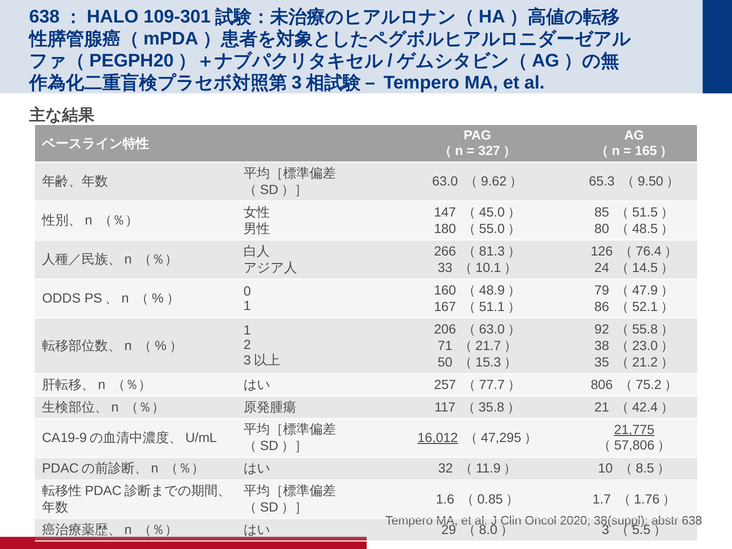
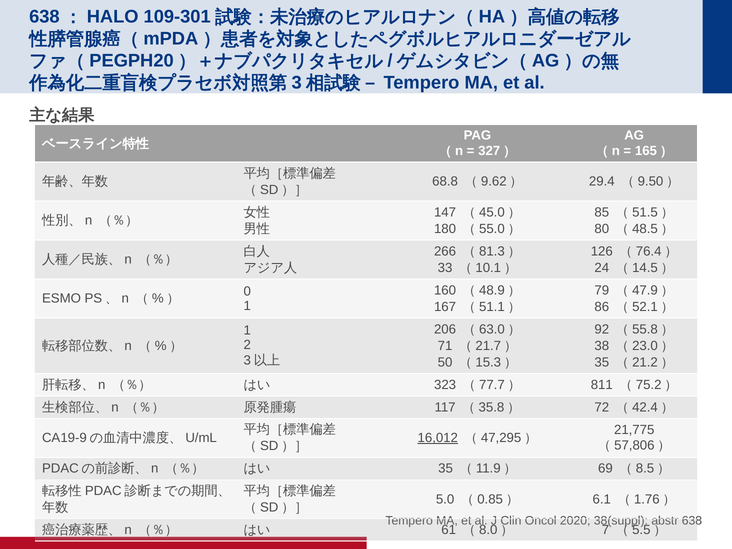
63.0: 63.0 -> 68.8
65.3: 65.3 -> 29.4
ODDS: ODDS -> ESMO
257: 257 -> 323
806: 806 -> 811
21: 21 -> 72
21,775 underline: present -> none
32 at (446, 469): 32 -> 35
10: 10 -> 69
1.6: 1.6 -> 5.0
1.7: 1.7 -> 6.1
29: 29 -> 61
3: 3 -> 7
